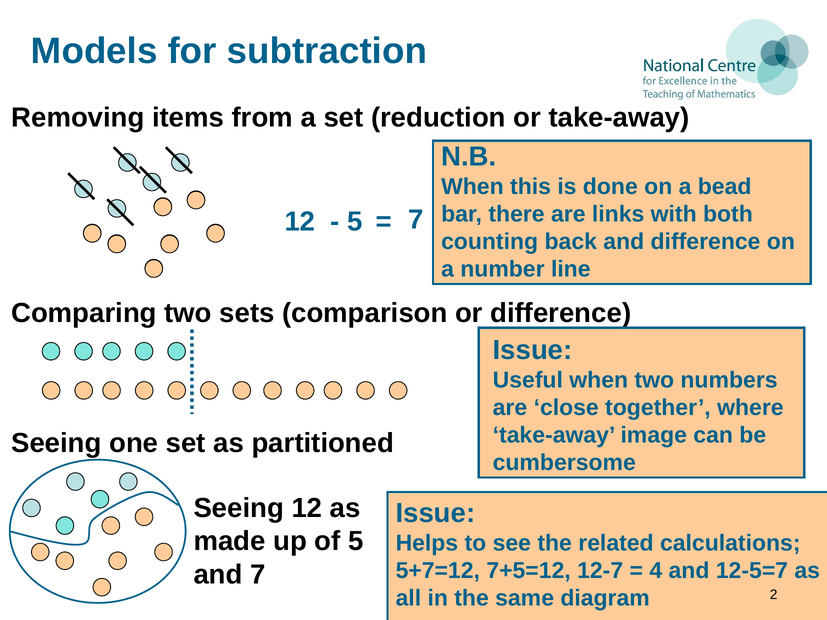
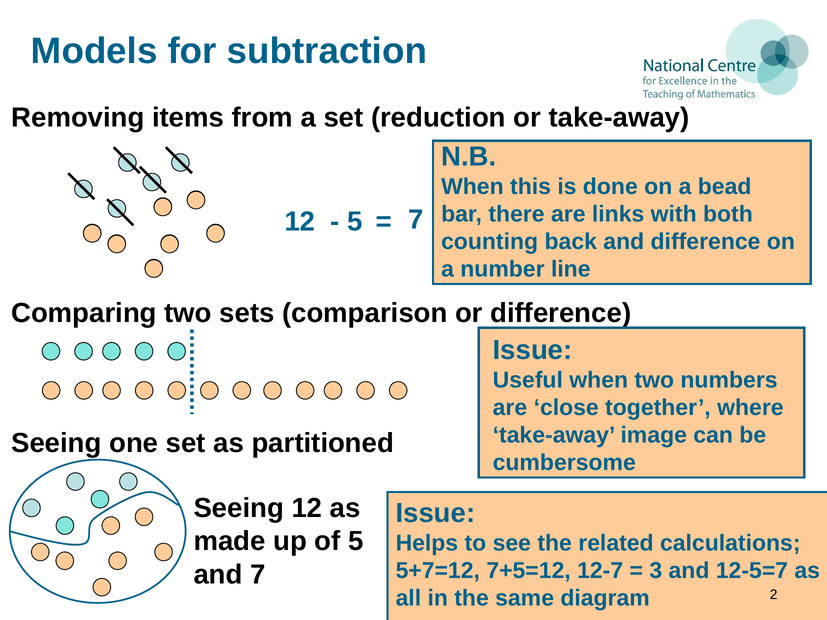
4 at (656, 571): 4 -> 3
